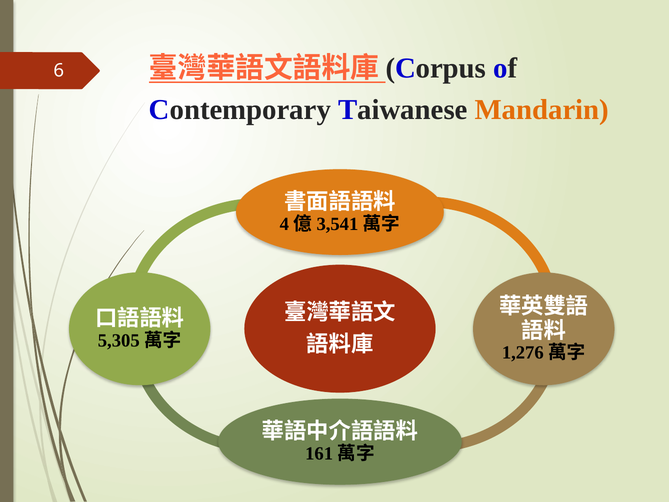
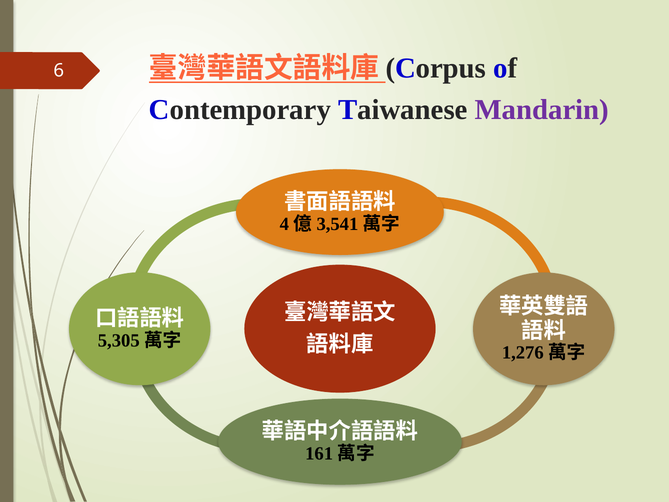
Mandarin colour: orange -> purple
